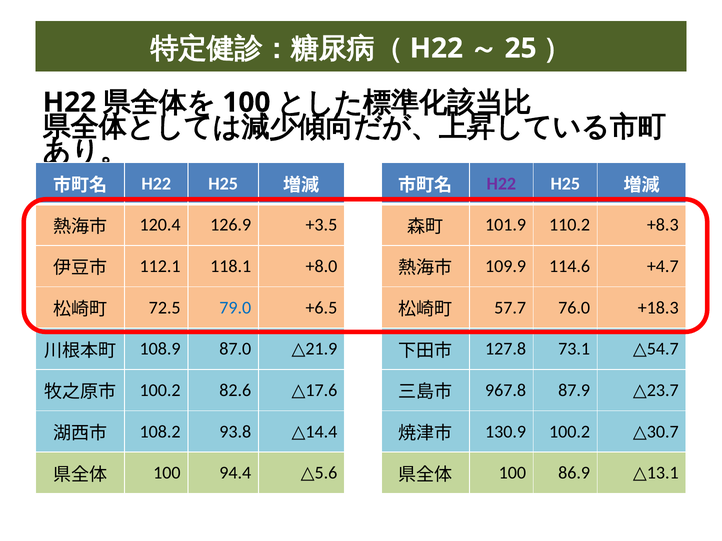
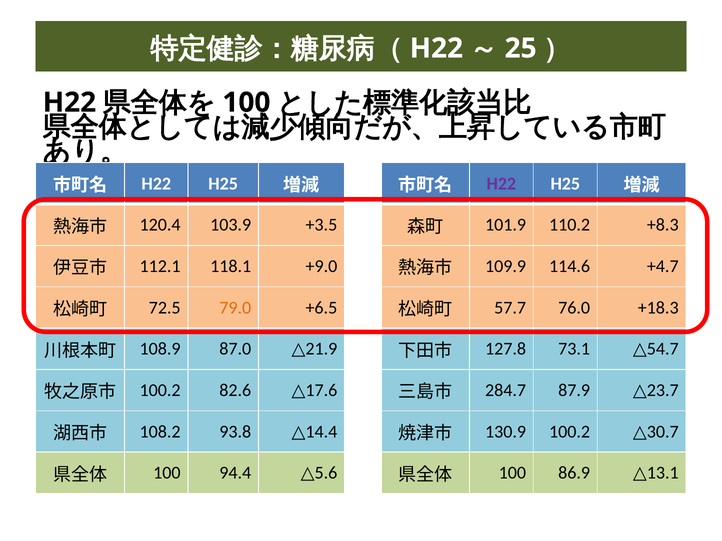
126.9: 126.9 -> 103.9
+8.0: +8.0 -> +9.0
79.0 colour: blue -> orange
967.8: 967.8 -> 284.7
